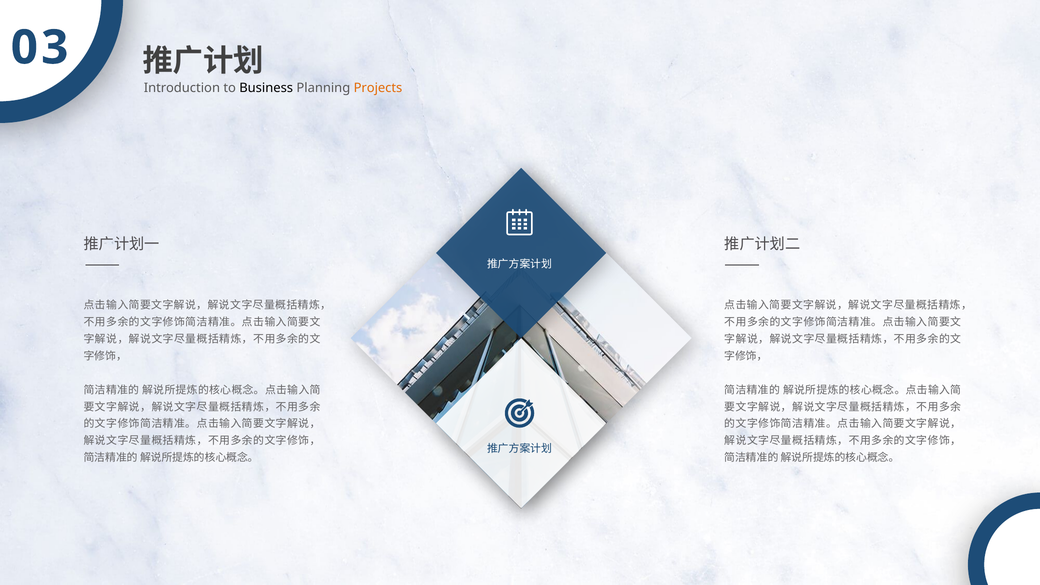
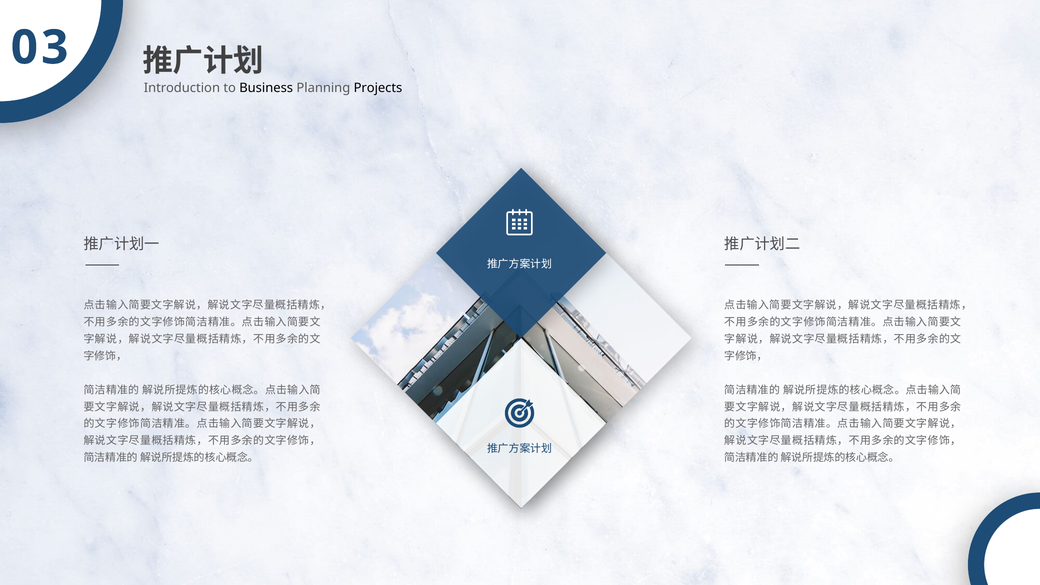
Projects colour: orange -> black
